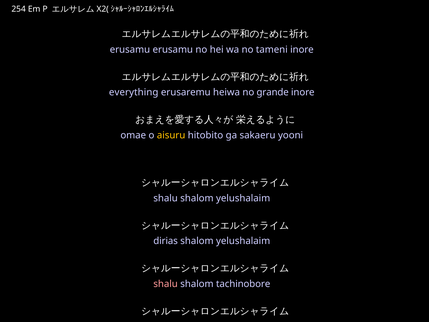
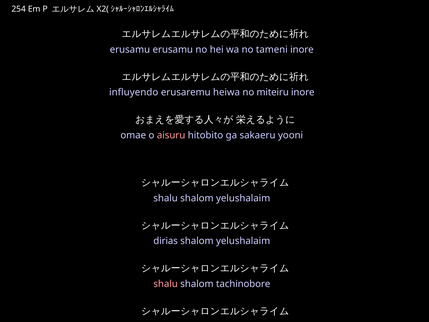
everything: everything -> influyendo
grande: grande -> miteiru
aisuru colour: yellow -> pink
